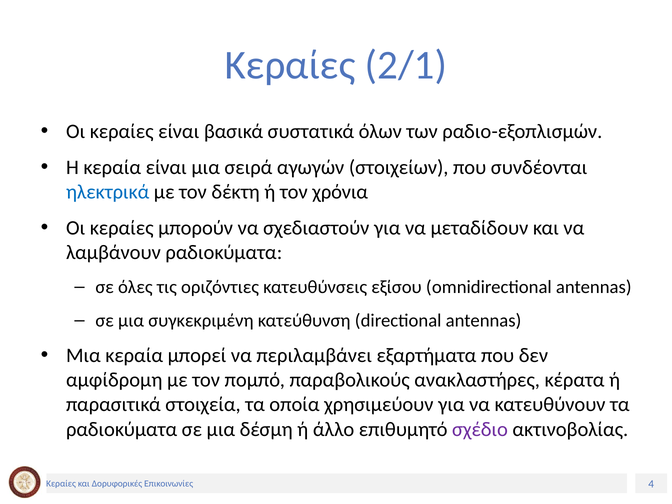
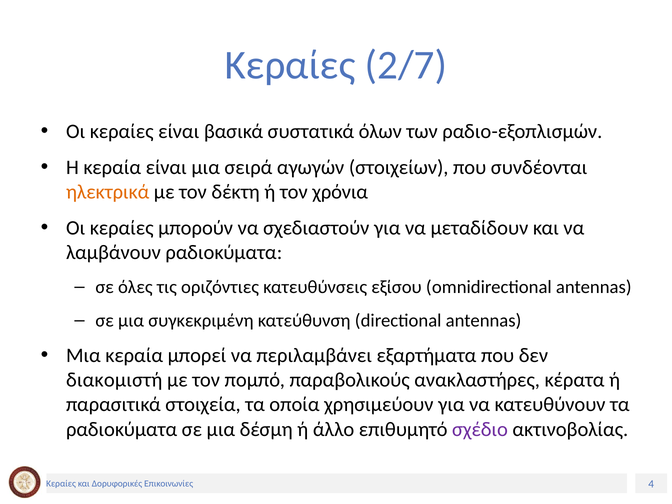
2/1: 2/1 -> 2/7
ηλεκτρικά colour: blue -> orange
αμφίδρομη: αμφίδρομη -> διακομιστή
